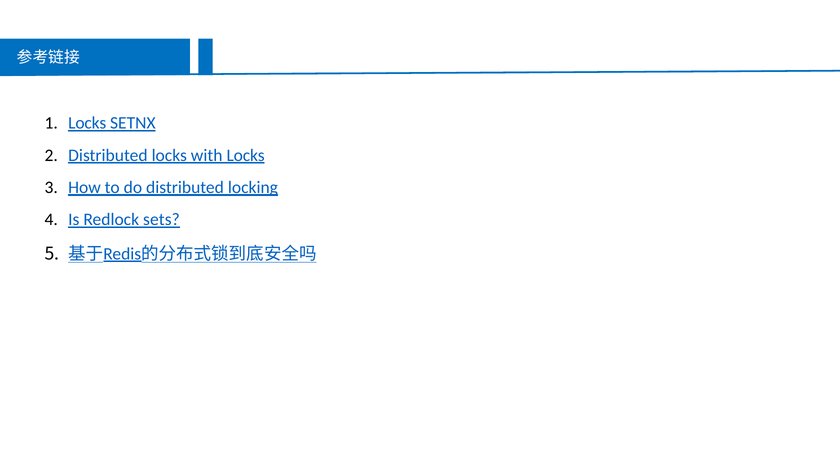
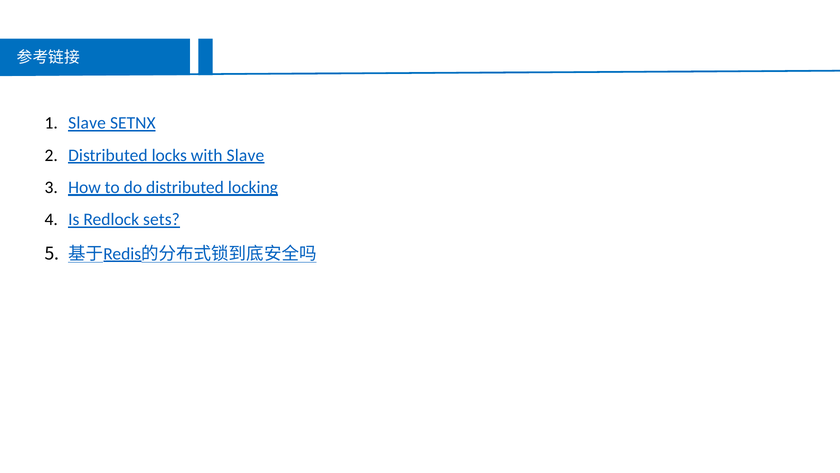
Locks at (87, 123): Locks -> Slave
with Locks: Locks -> Slave
